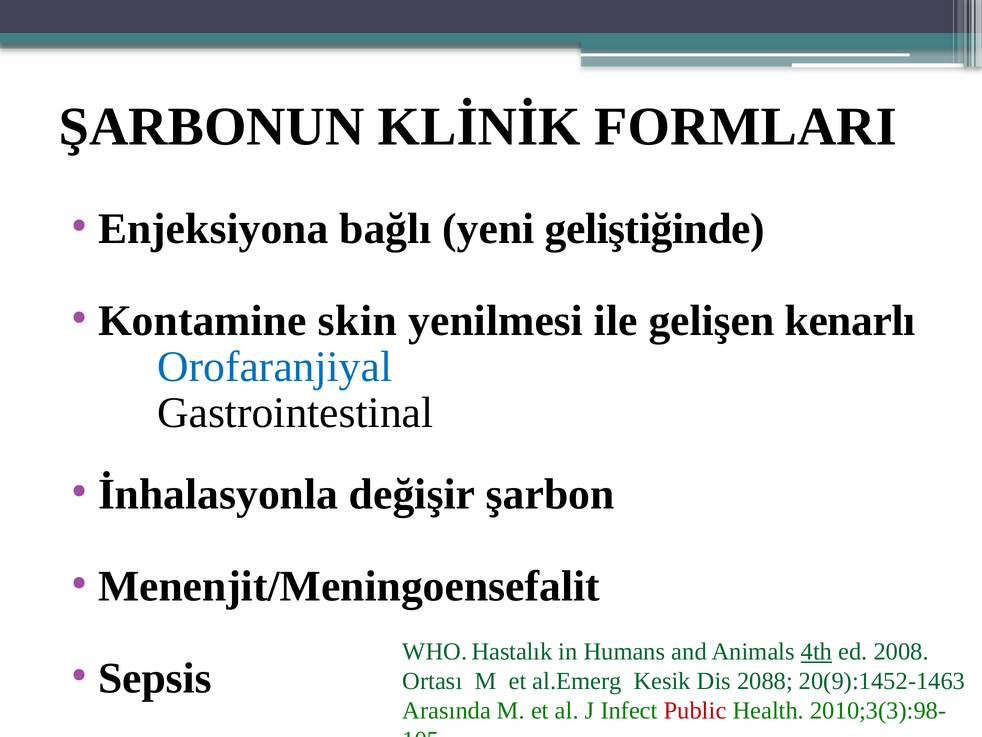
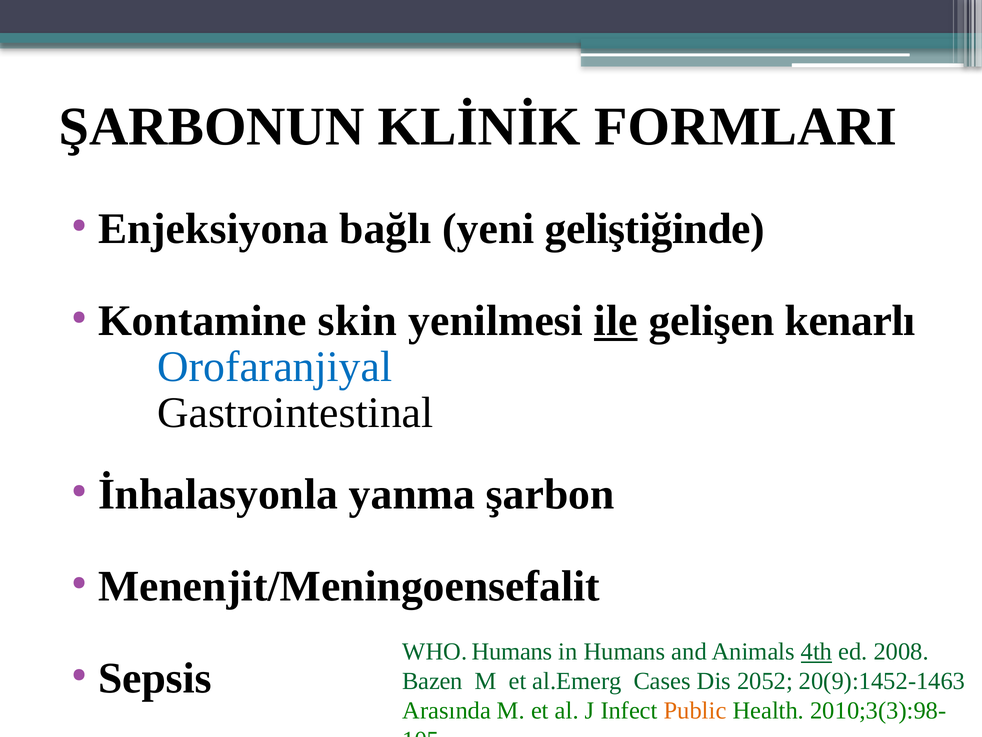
ile underline: none -> present
değişir: değişir -> yanma
WHO Hastalık: Hastalık -> Humans
Ortası: Ortası -> Bazen
Kesik: Kesik -> Cases
2088: 2088 -> 2052
Public colour: red -> orange
